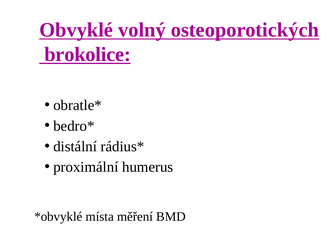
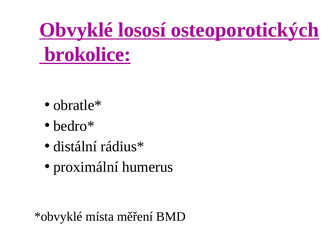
volný: volný -> lososí
